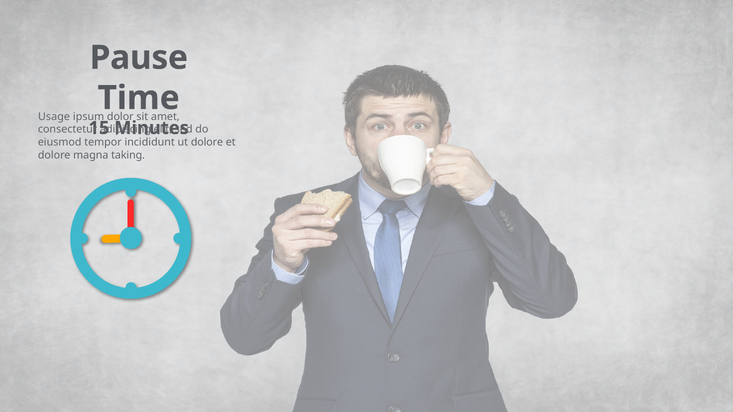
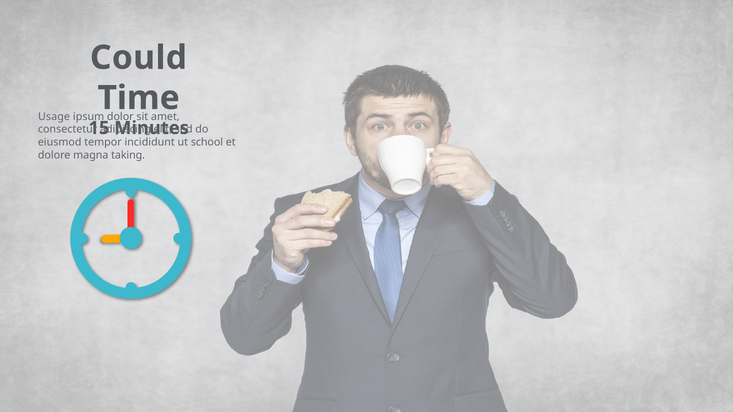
Pause: Pause -> Could
dolore at (207, 142): dolore -> school
